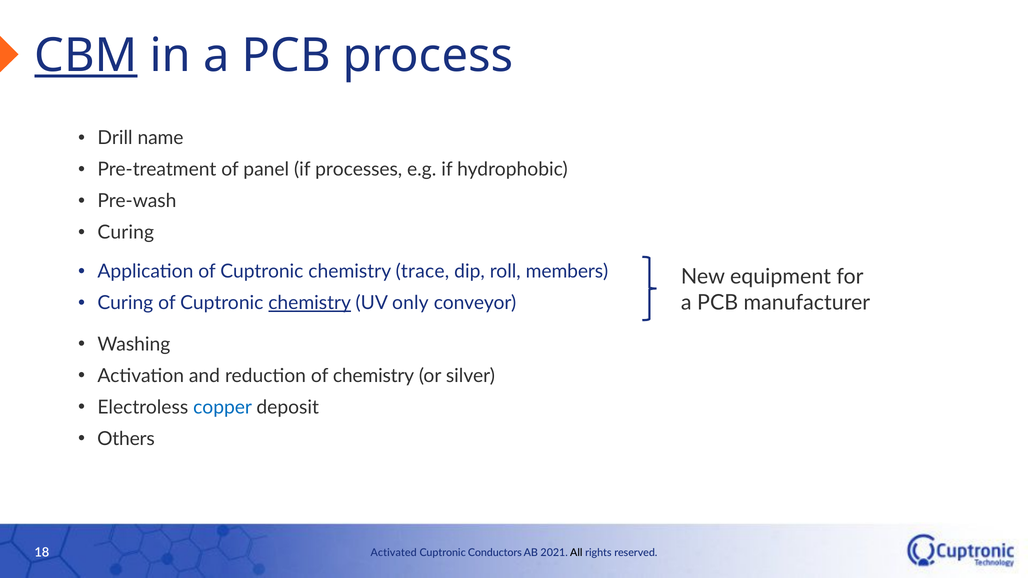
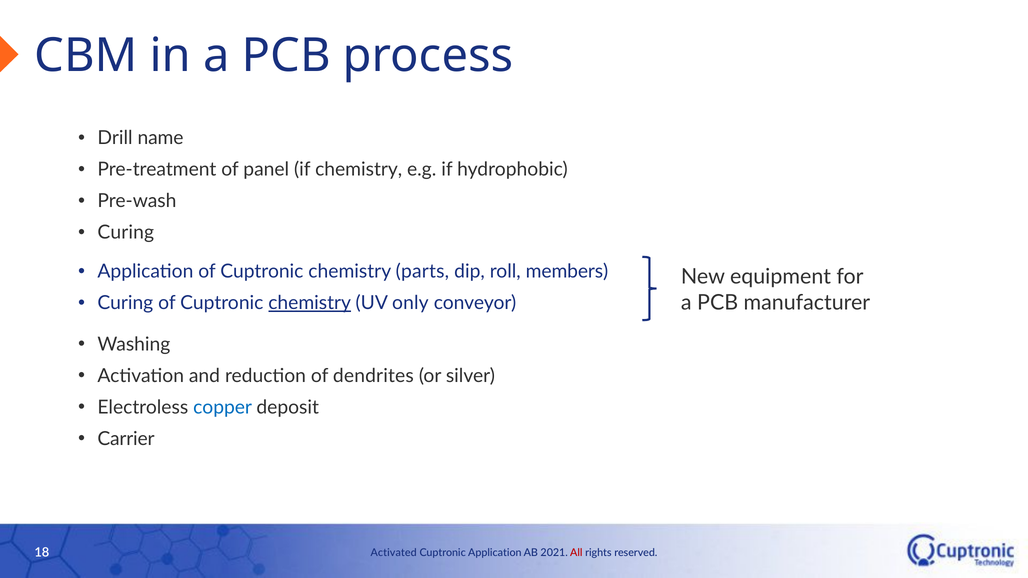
CBM underline: present -> none
if processes: processes -> chemistry
trace: trace -> parts
of chemistry: chemistry -> dendrites
Others: Others -> Carrier
Cuptronic Conductors: Conductors -> Application
All colour: black -> red
